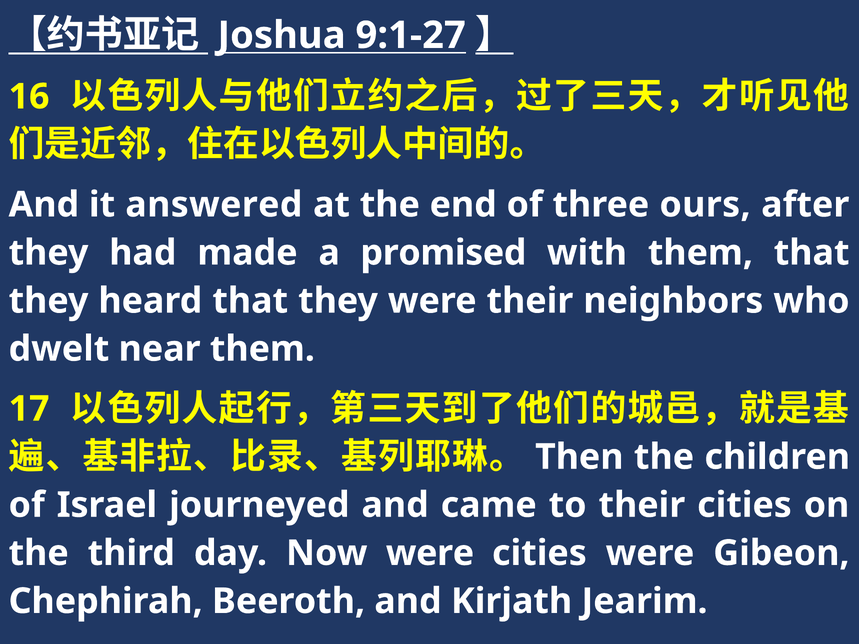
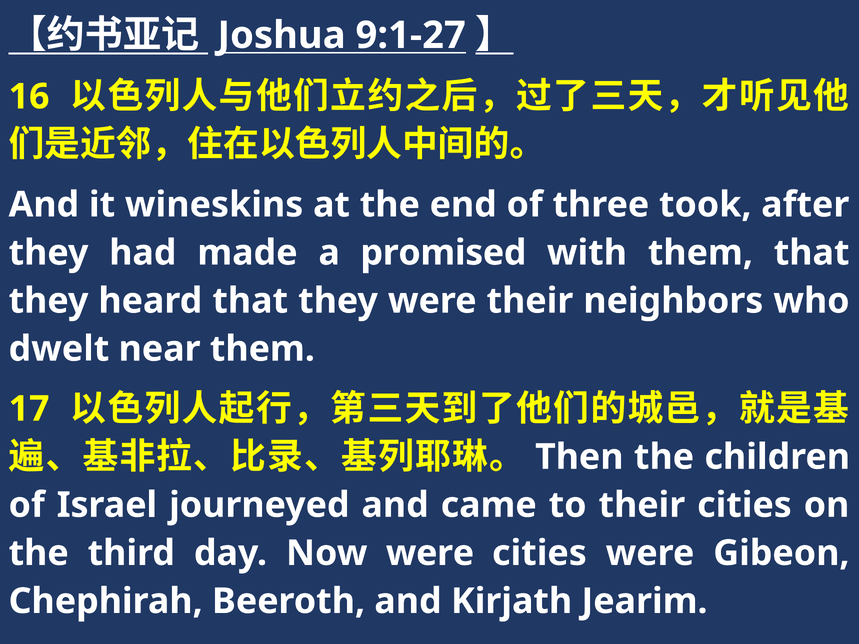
answered: answered -> wineskins
ours: ours -> took
